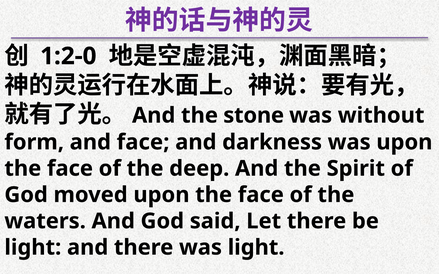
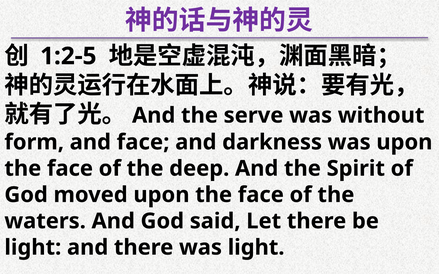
1:2-0: 1:2-0 -> 1:2-5
stone: stone -> serve
